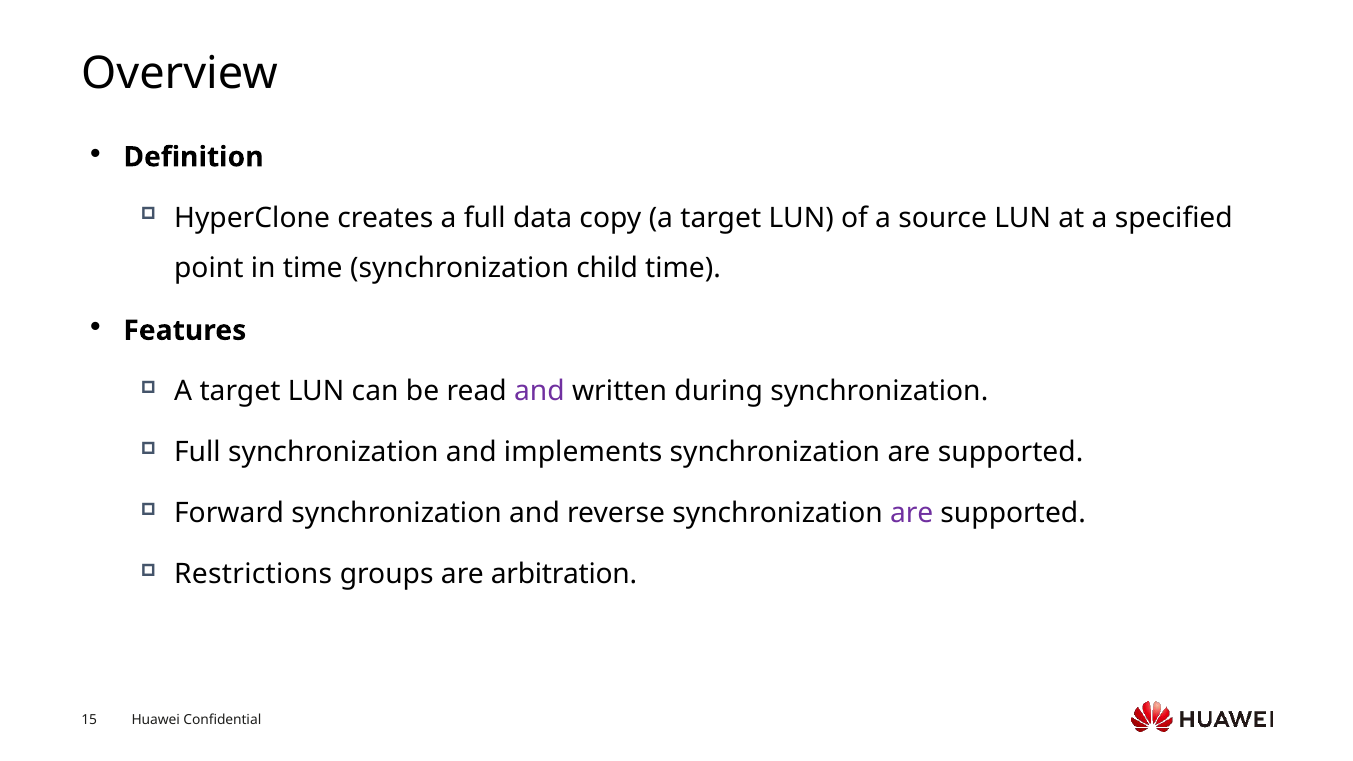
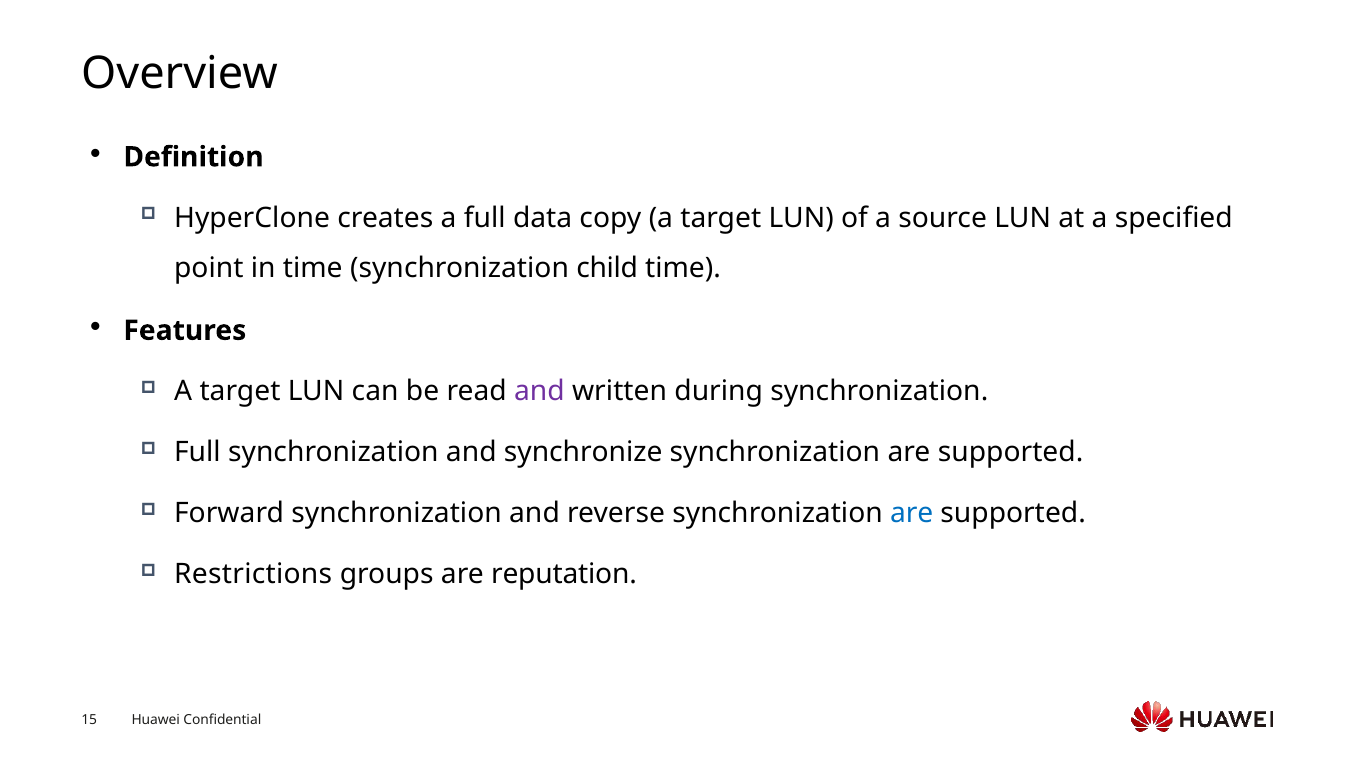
implements: implements -> synchronize
are at (912, 513) colour: purple -> blue
arbitration: arbitration -> reputation
